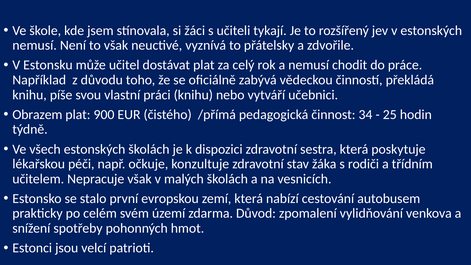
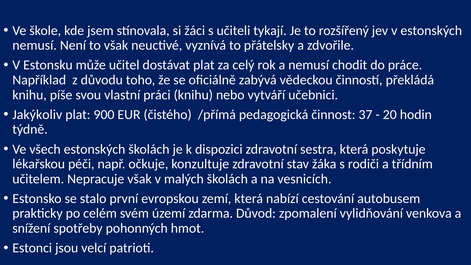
Obrazem: Obrazem -> Jakýkoliv
34: 34 -> 37
25: 25 -> 20
